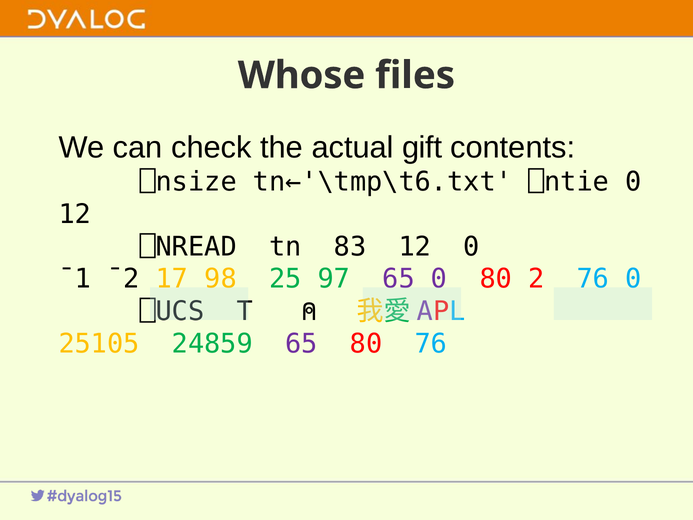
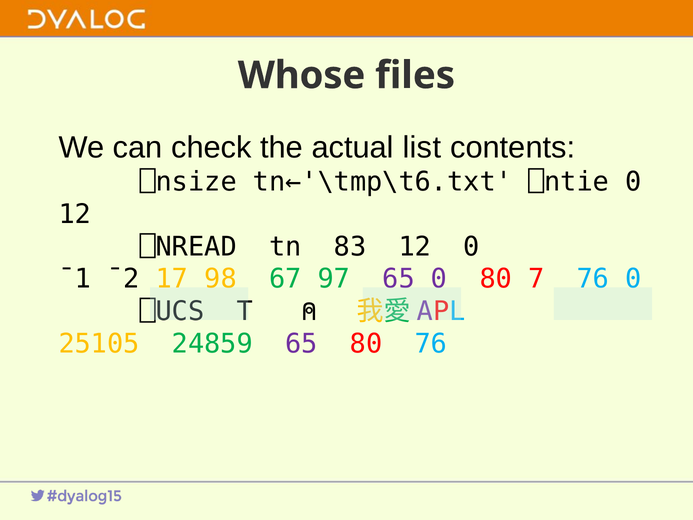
gift: gift -> list
25: 25 -> 67
2: 2 -> 7
